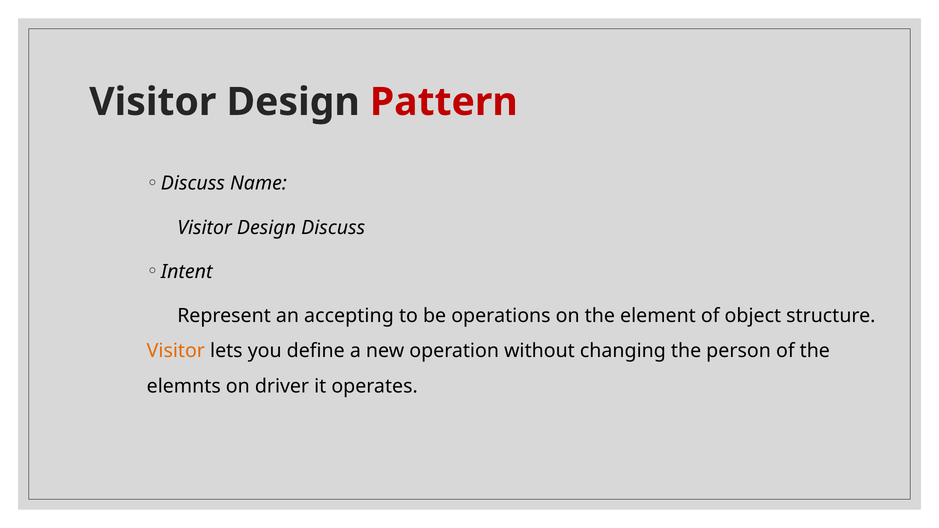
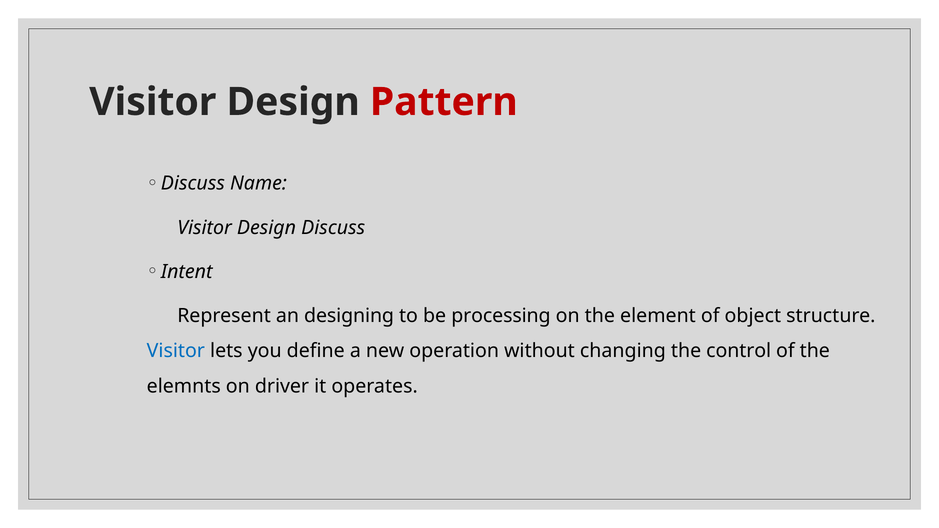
accepting: accepting -> designing
operations: operations -> processing
Visitor at (176, 351) colour: orange -> blue
person: person -> control
